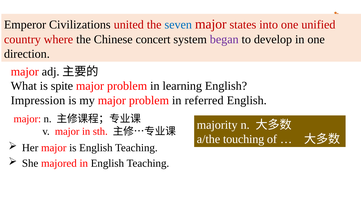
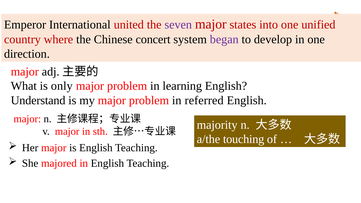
Civilizations: Civilizations -> International
seven colour: blue -> purple
spite: spite -> only
Impression: Impression -> Understand
